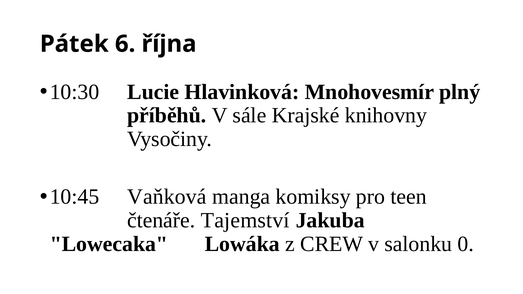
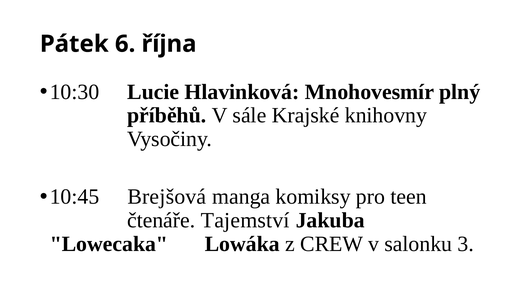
Vaňková: Vaňková -> Brejšová
0: 0 -> 3
